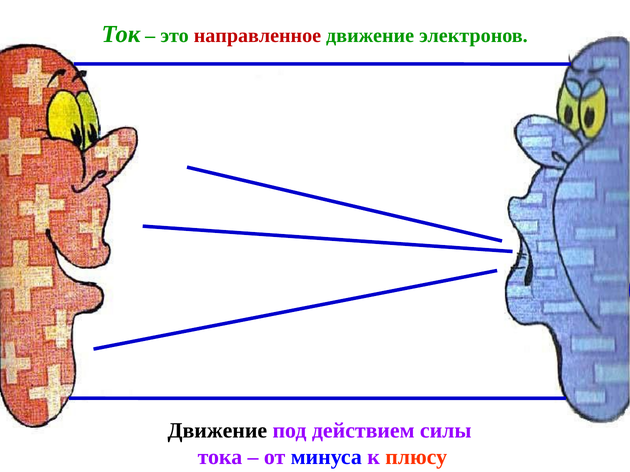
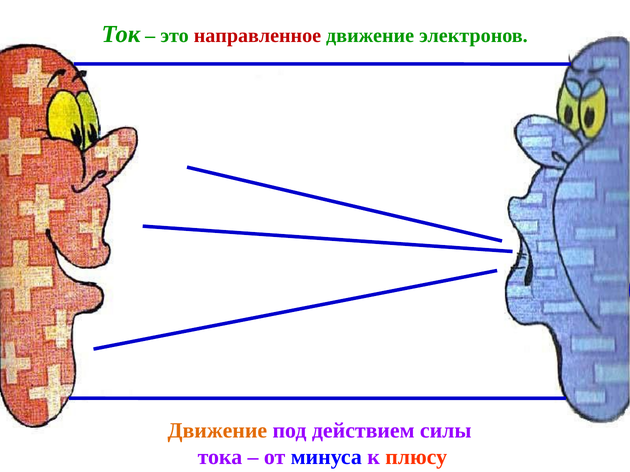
Движение at (217, 431) colour: black -> orange
